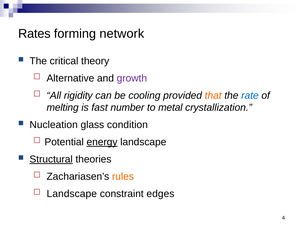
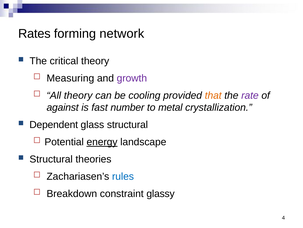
Alternative: Alternative -> Measuring
All rigidity: rigidity -> theory
rate colour: blue -> purple
melting: melting -> against
Nucleation: Nucleation -> Dependent
glass condition: condition -> structural
Structural at (51, 159) underline: present -> none
rules colour: orange -> blue
Landscape at (72, 193): Landscape -> Breakdown
edges: edges -> glassy
